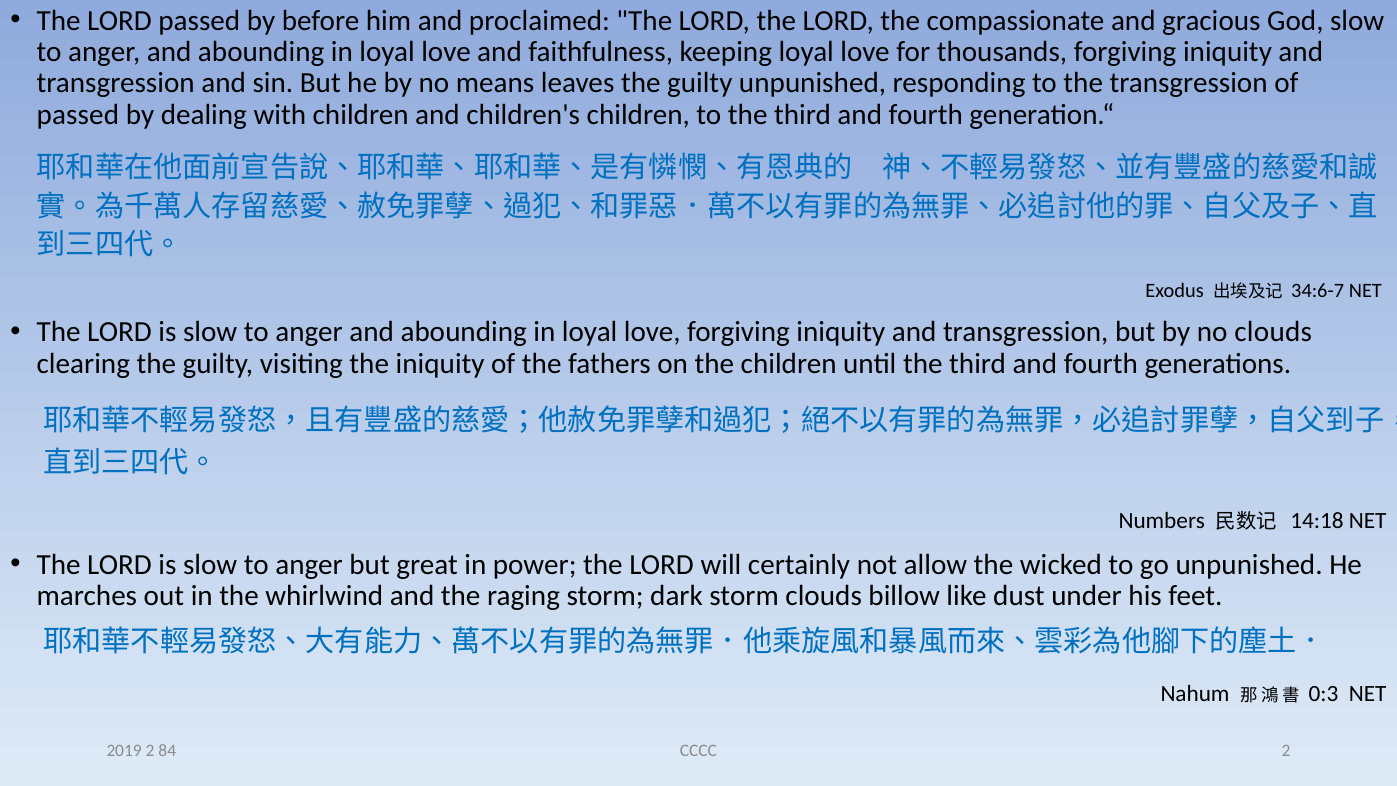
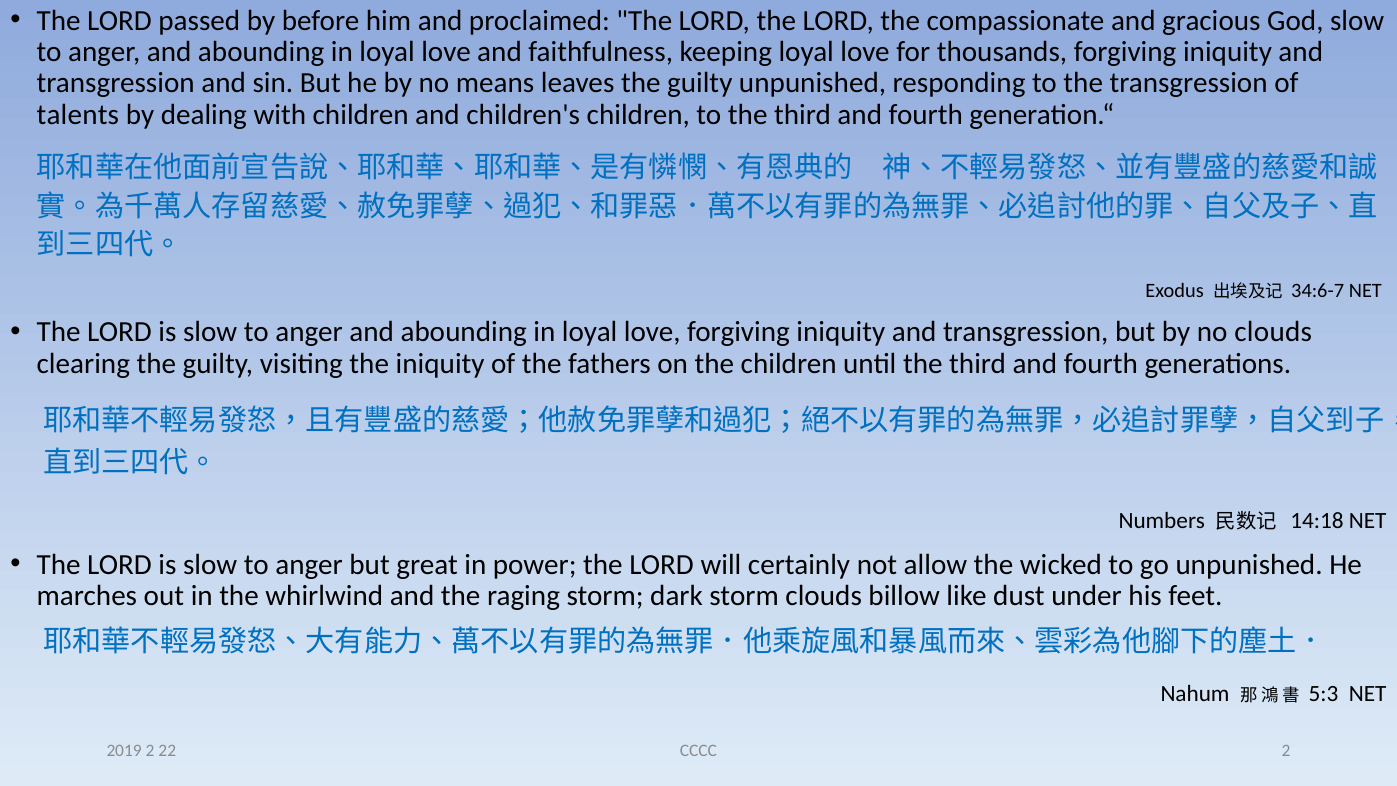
passed at (78, 115): passed -> talents
0:3: 0:3 -> 5:3
84: 84 -> 22
